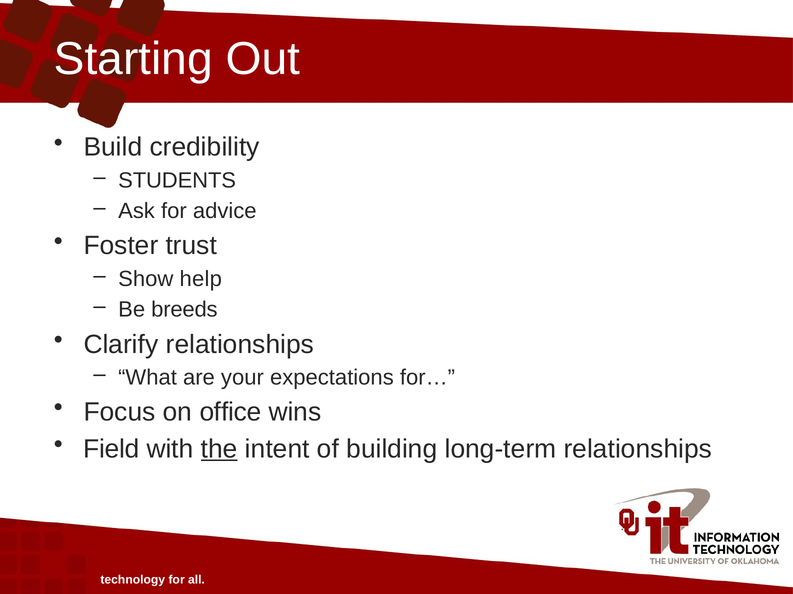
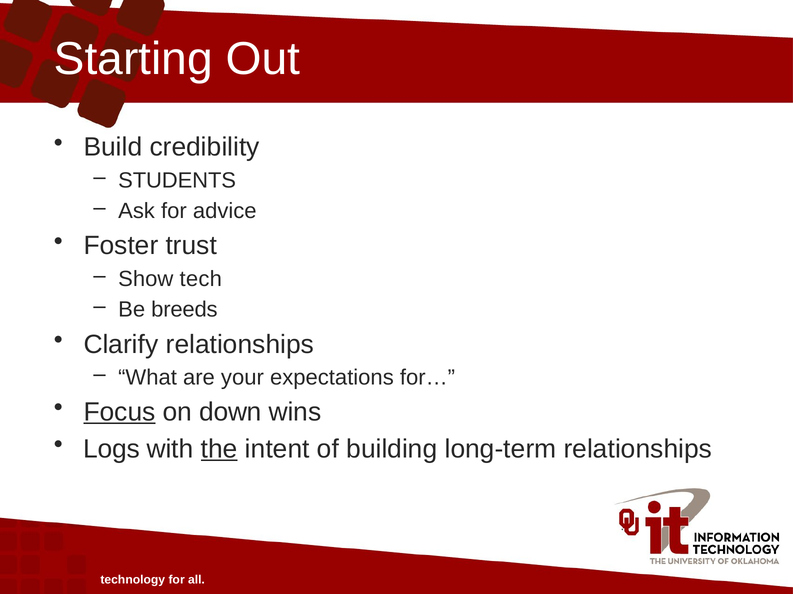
help: help -> tech
Focus underline: none -> present
office: office -> down
Field: Field -> Logs
